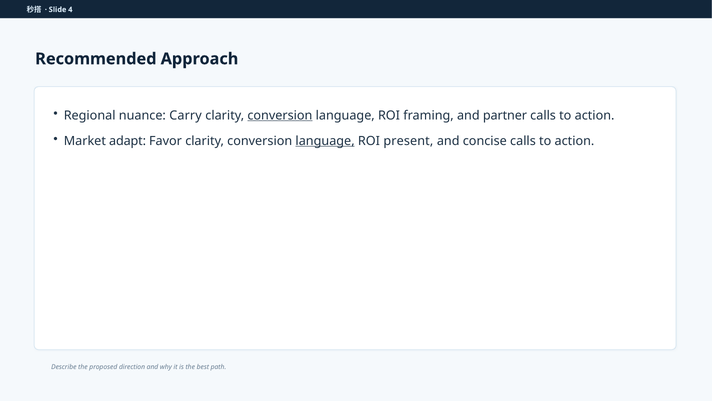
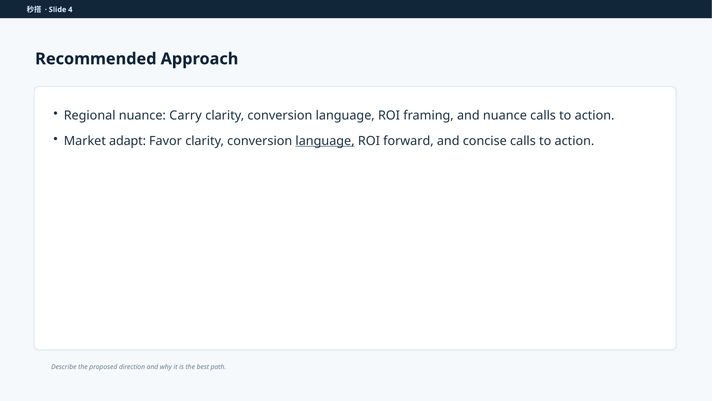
conversion at (280, 115) underline: present -> none
and partner: partner -> nuance
present: present -> forward
